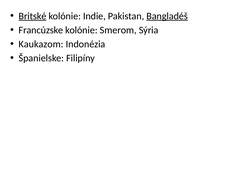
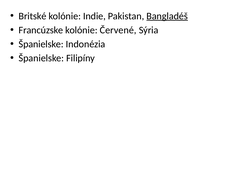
Britské underline: present -> none
Smerom: Smerom -> Červené
Kaukazom at (41, 44): Kaukazom -> Španielske
